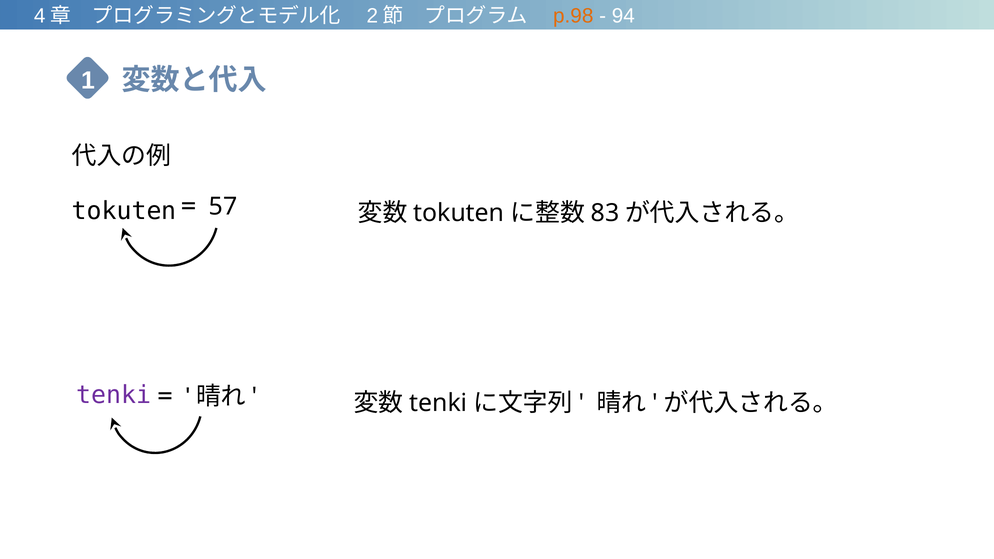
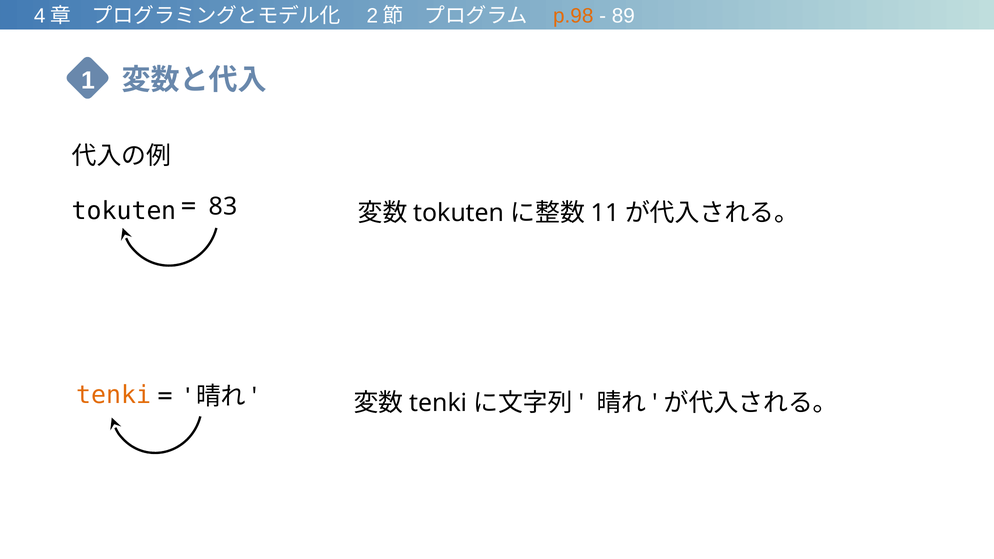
94: 94 -> 89
57: 57 -> 83
83: 83 -> 11
tenki at (114, 395) colour: purple -> orange
